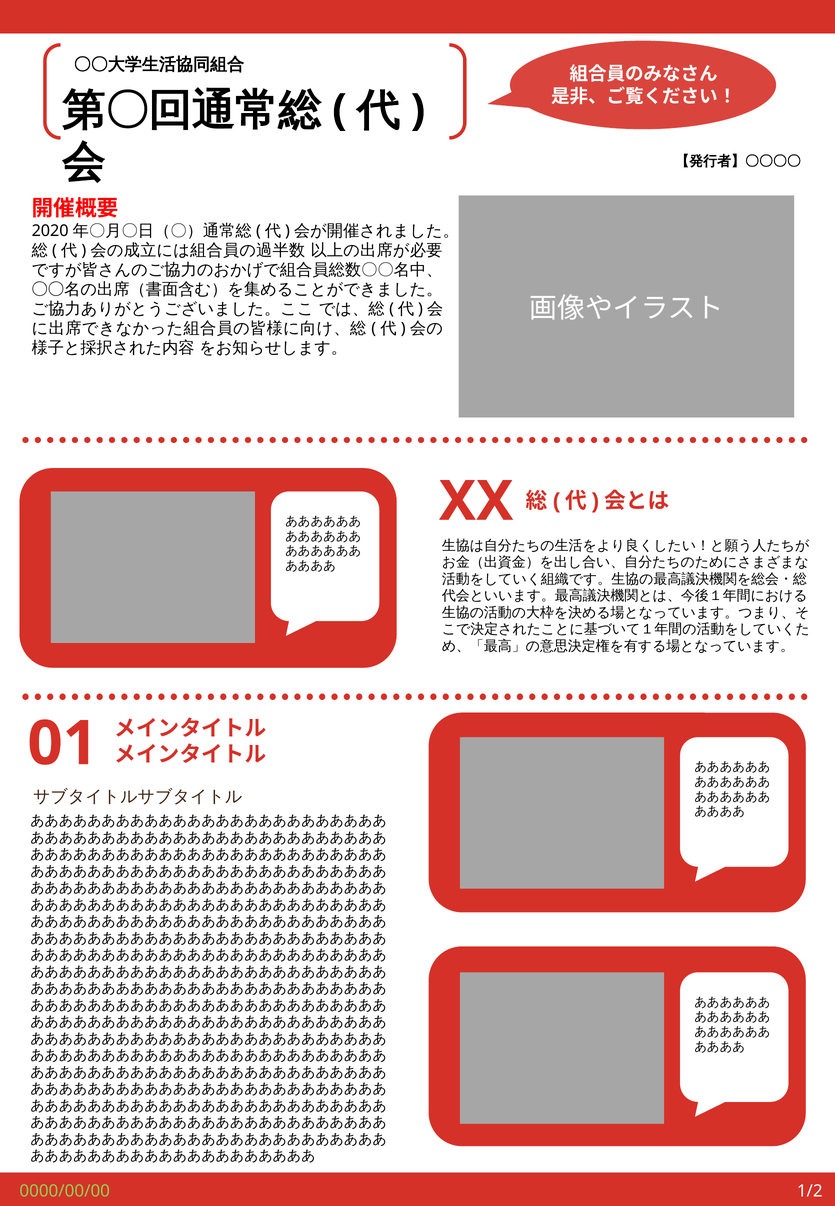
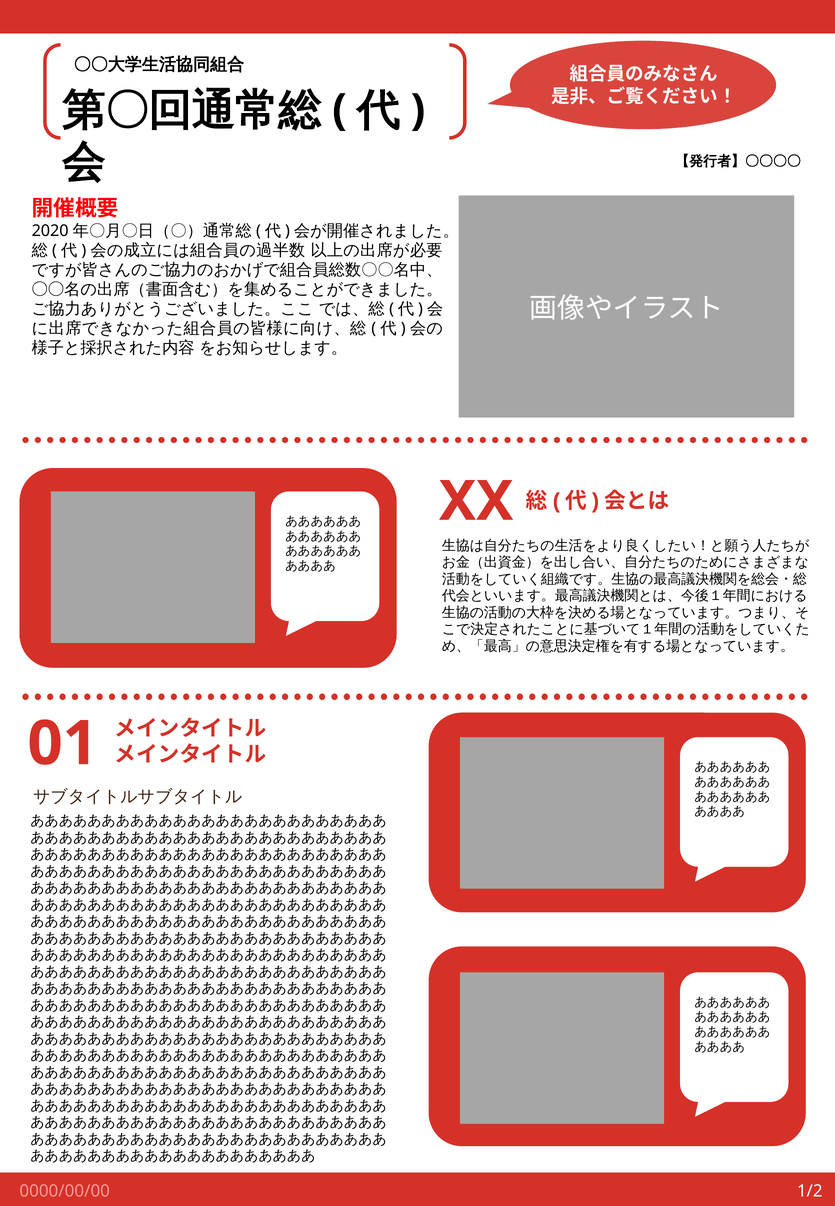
0000/00/00 colour: light green -> pink
